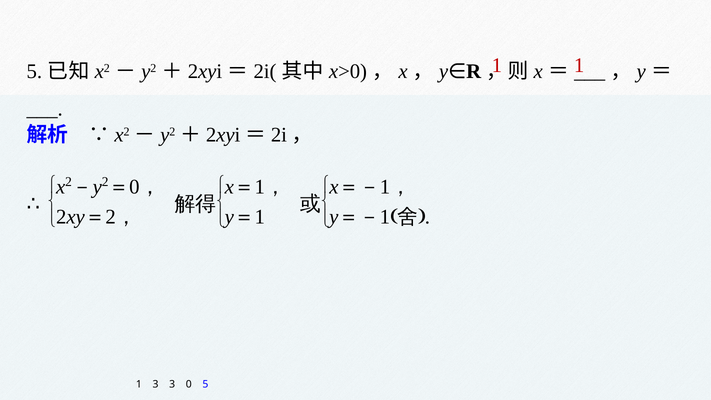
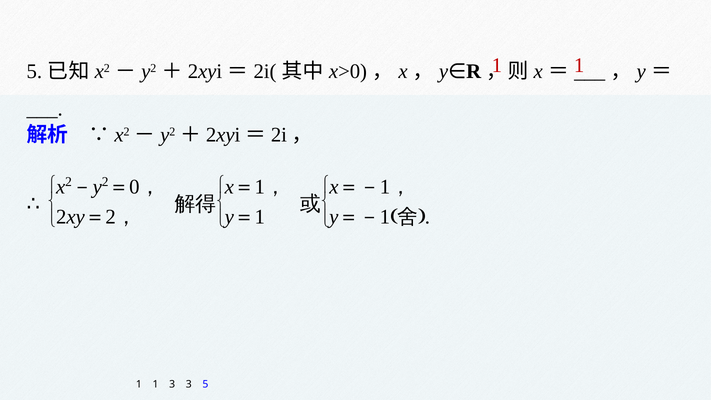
3 at (156, 384): 3 -> 1
3 0: 0 -> 3
